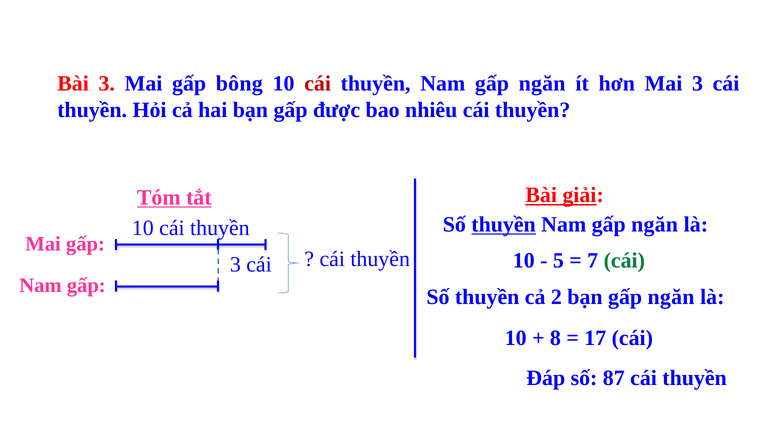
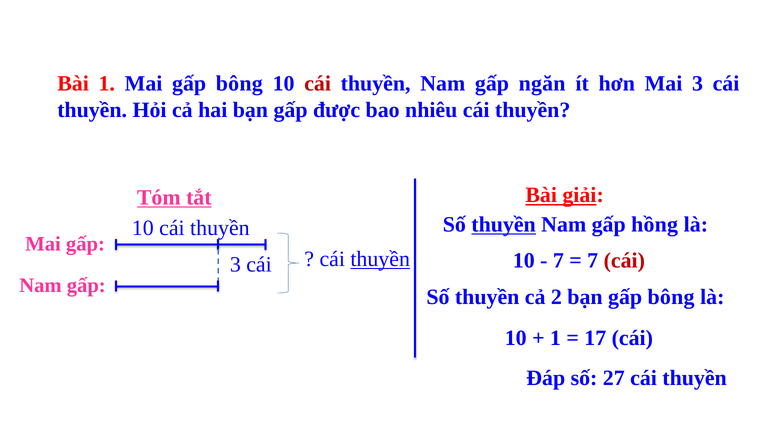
Bài 3: 3 -> 1
ngăn at (655, 225): ngăn -> hồng
thuyền at (380, 259) underline: none -> present
5 at (558, 261): 5 -> 7
cái at (624, 261) colour: green -> red
bạn gấp ngăn: ngăn -> bông
8 at (555, 338): 8 -> 1
87: 87 -> 27
